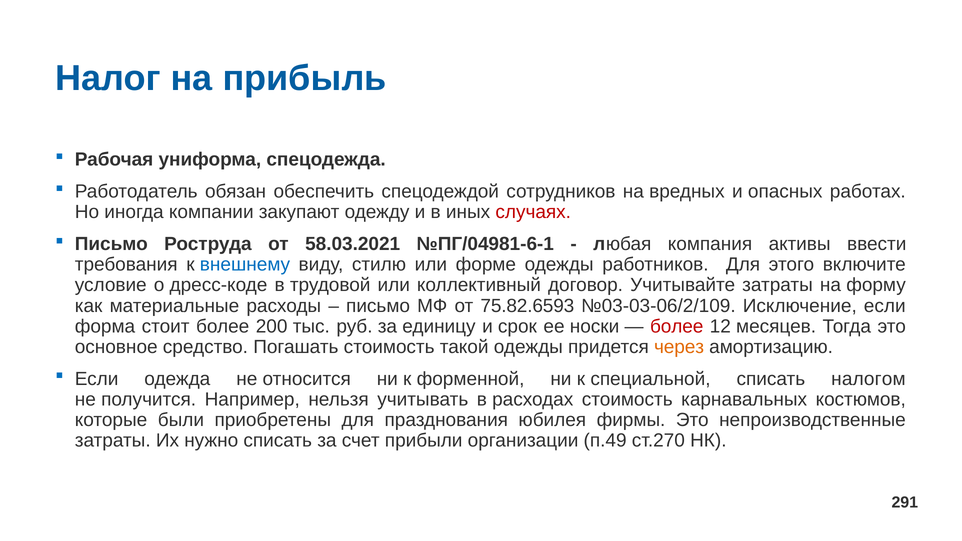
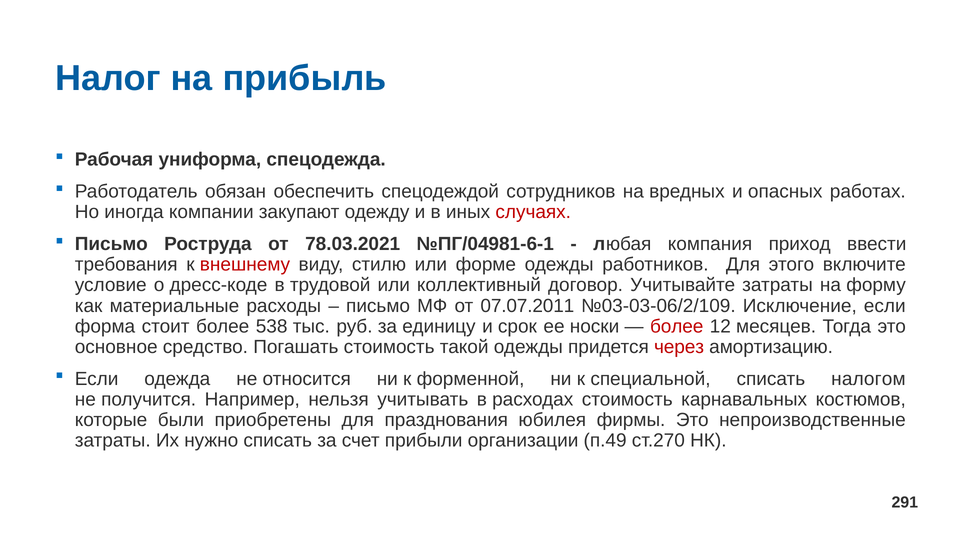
58.03.2021: 58.03.2021 -> 78.03.2021
активы: активы -> приход
внешнему colour: blue -> red
75.82.6593: 75.82.6593 -> 07.07.2011
200: 200 -> 538
через colour: orange -> red
